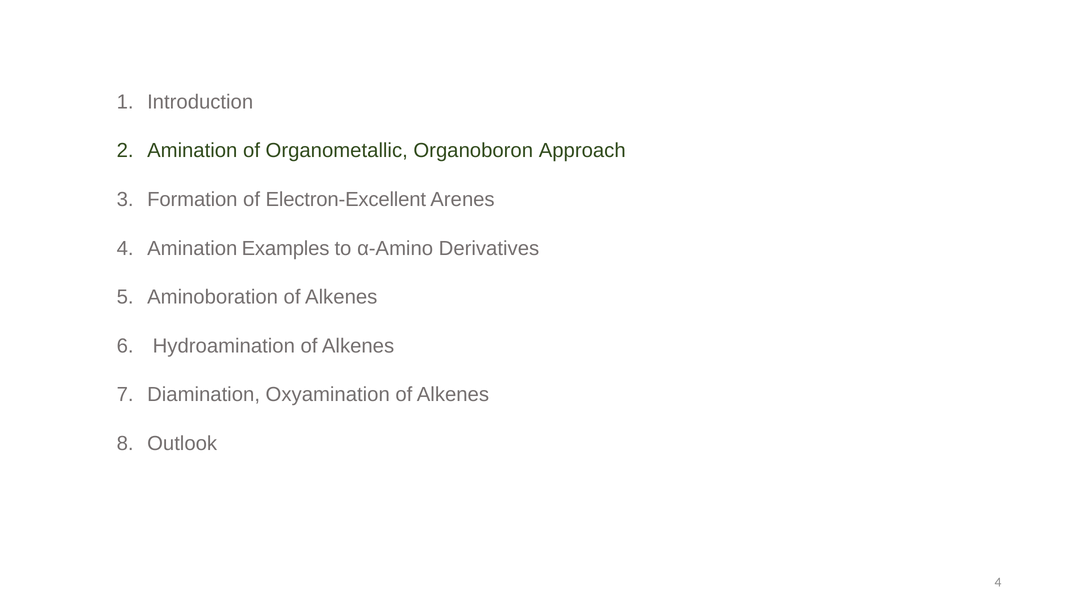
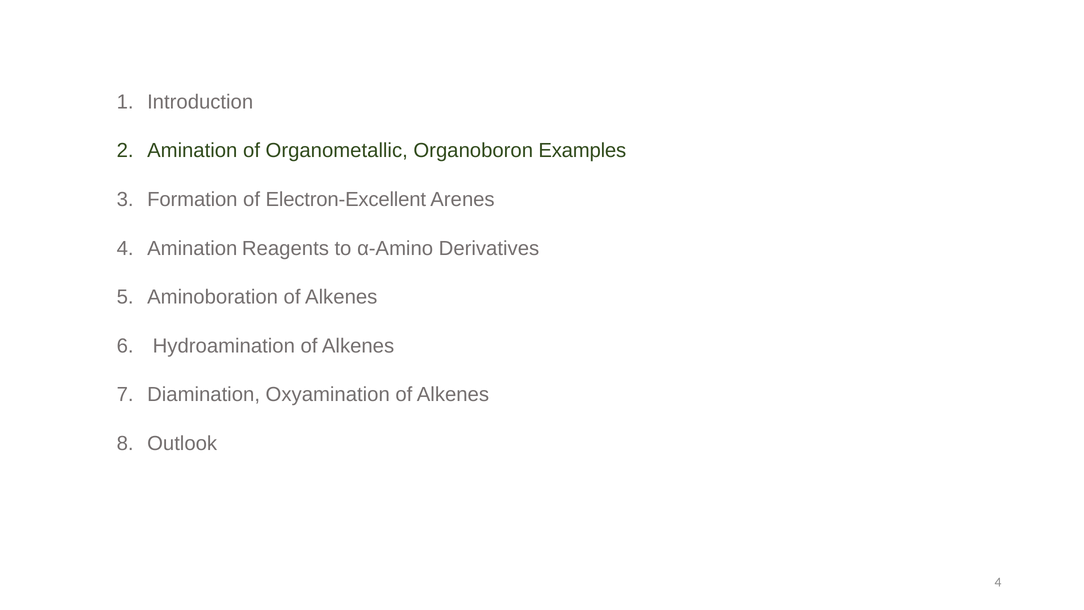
Approach: Approach -> Examples
Examples: Examples -> Reagents
